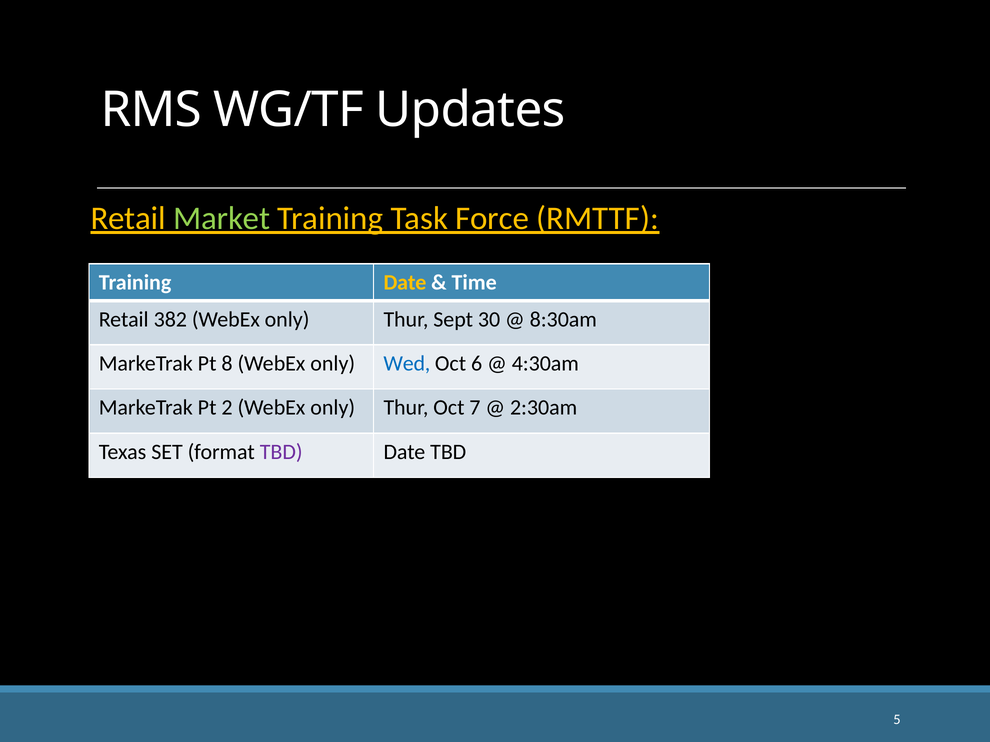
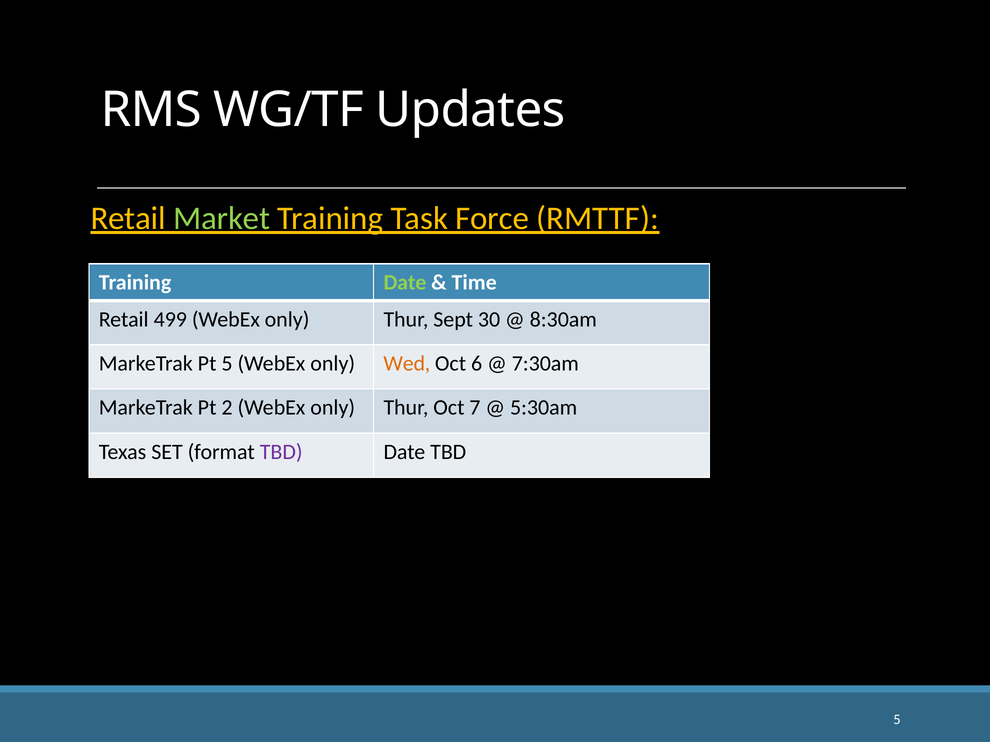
Date at (405, 283) colour: yellow -> light green
382: 382 -> 499
Pt 8: 8 -> 5
Wed colour: blue -> orange
4:30am: 4:30am -> 7:30am
2:30am: 2:30am -> 5:30am
